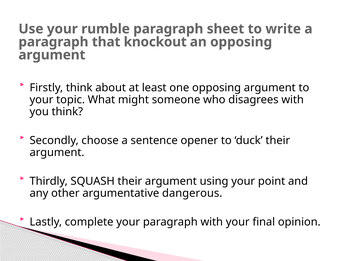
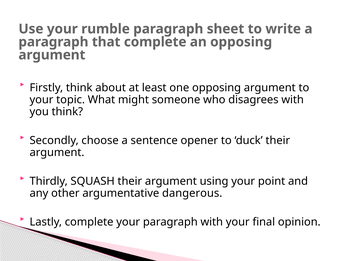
that knockout: knockout -> complete
